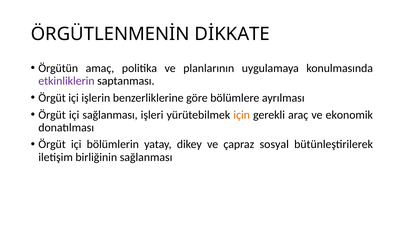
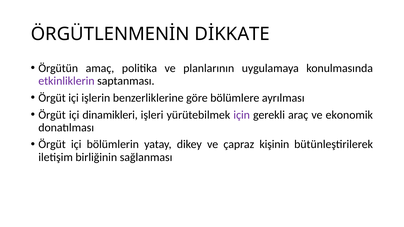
içi sağlanması: sağlanması -> dinamikleri
için colour: orange -> purple
sosyal: sosyal -> kişinin
